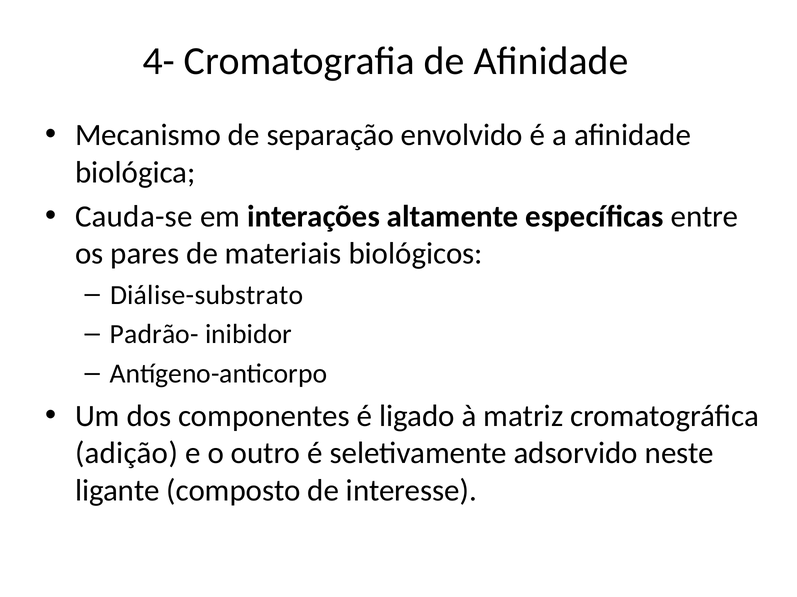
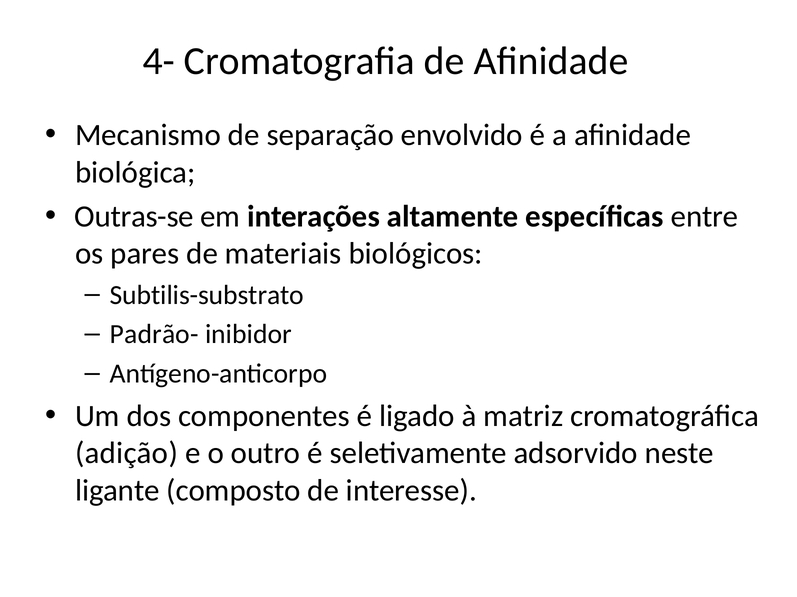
Cauda-se: Cauda-se -> Outras-se
Diálise-substrato: Diálise-substrato -> Subtilis-substrato
